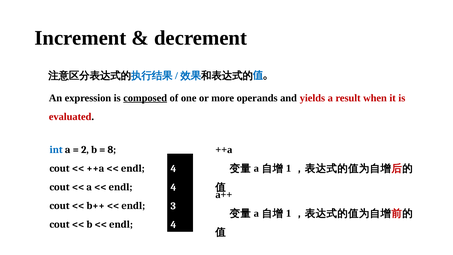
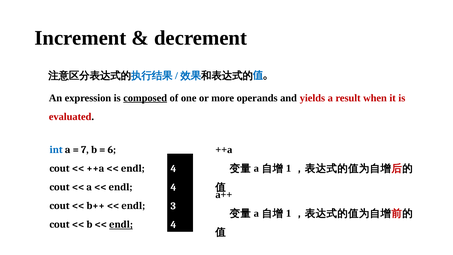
2: 2 -> 7
8: 8 -> 6
endl at (121, 224) underline: none -> present
